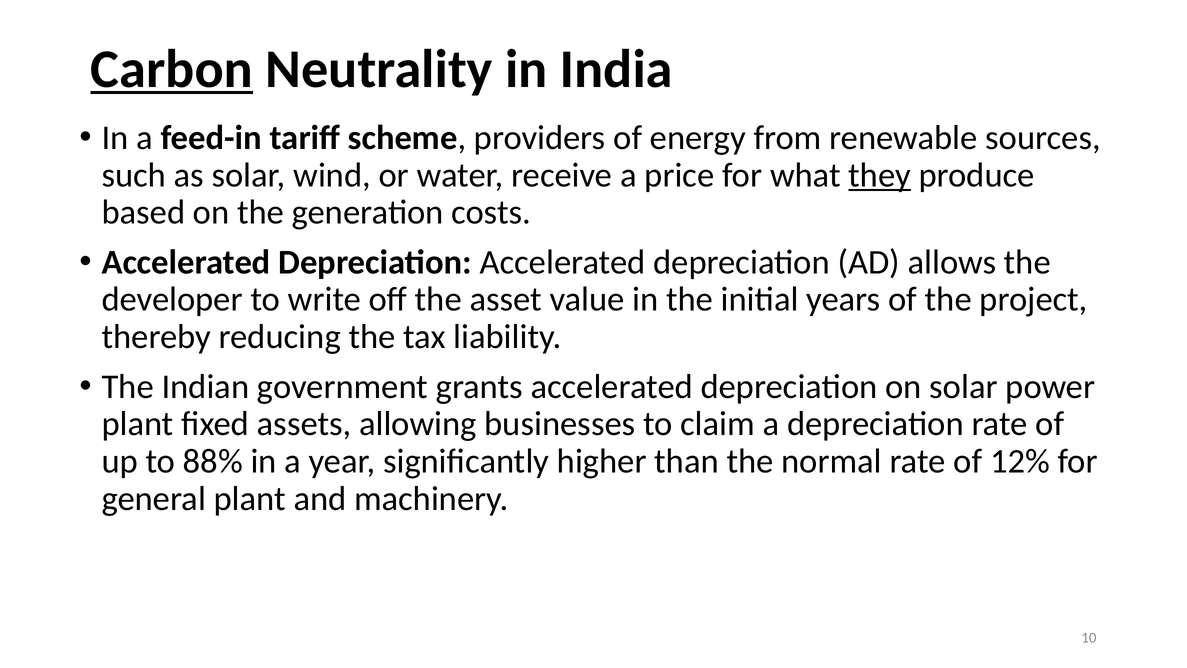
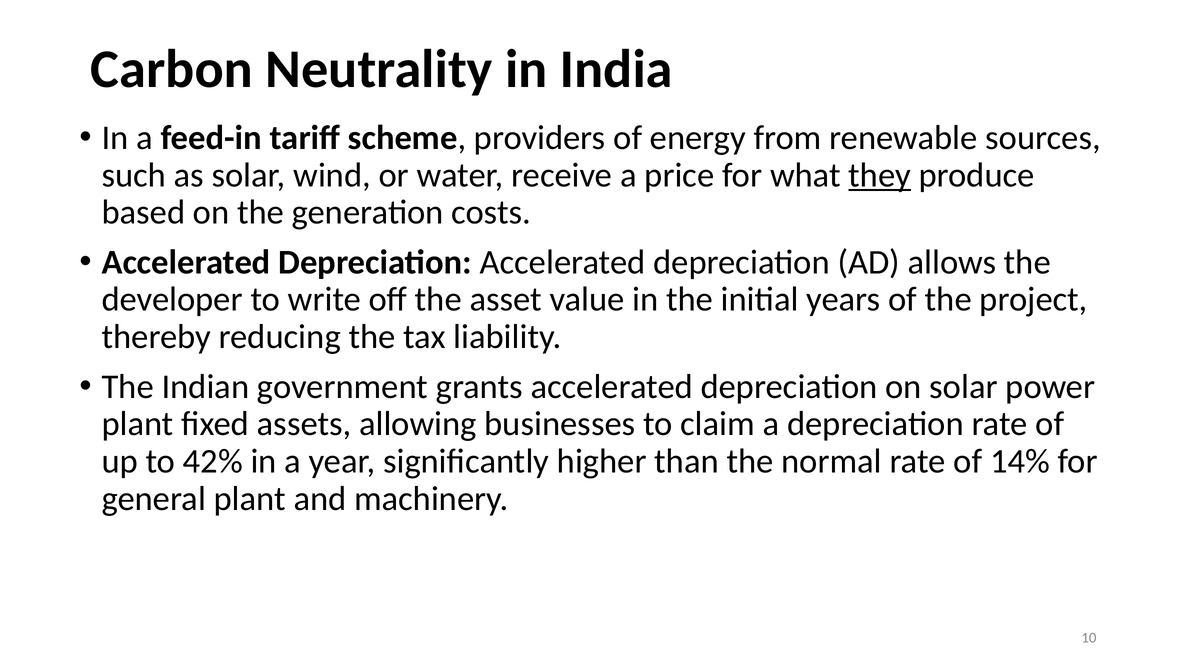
Carbon underline: present -> none
88%: 88% -> 42%
12%: 12% -> 14%
